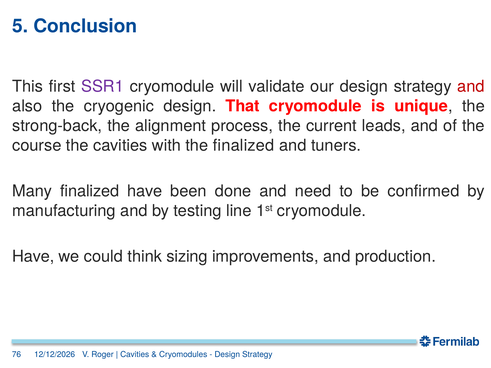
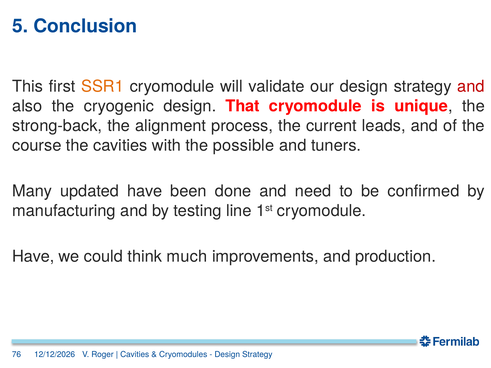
SSR1 colour: purple -> orange
the finalized: finalized -> possible
Many finalized: finalized -> updated
sizing: sizing -> much
